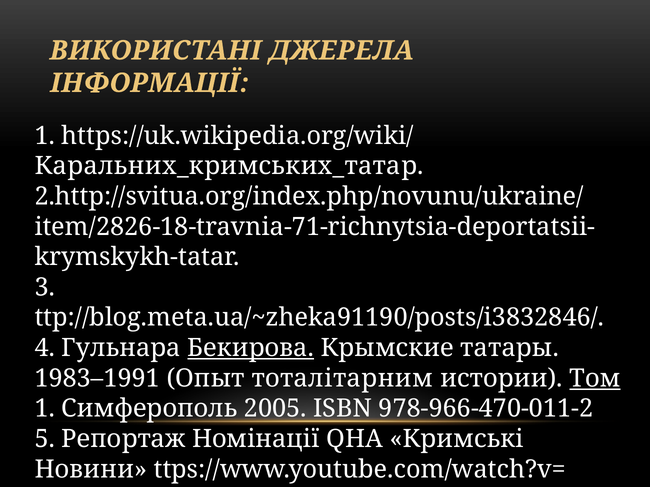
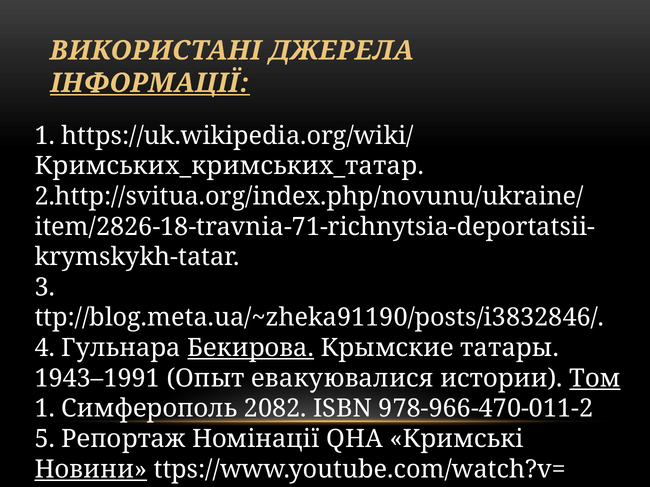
ІНФОРМАЦІЇ underline: none -> present
Каральних_кримських_татар: Каральних_кримських_татар -> Кримських_кримських_татар
1983–1991: 1983–1991 -> 1943–1991
тоталітарним: тоталітарним -> евакуювалися
2005: 2005 -> 2082
Новини underline: none -> present
